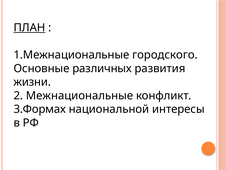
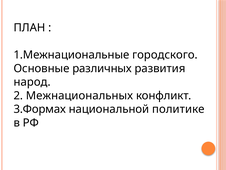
ПЛАН underline: present -> none
жизни: жизни -> народ
Межнациональные: Межнациональные -> Межнациональных
интересы: интересы -> политике
